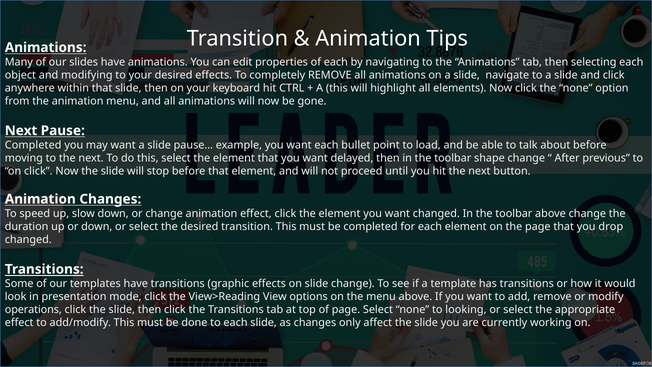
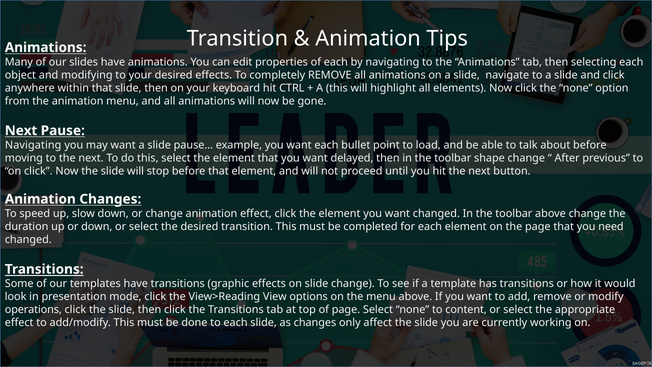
Completed at (33, 145): Completed -> Navigating
drop: drop -> need
looking: looking -> content
